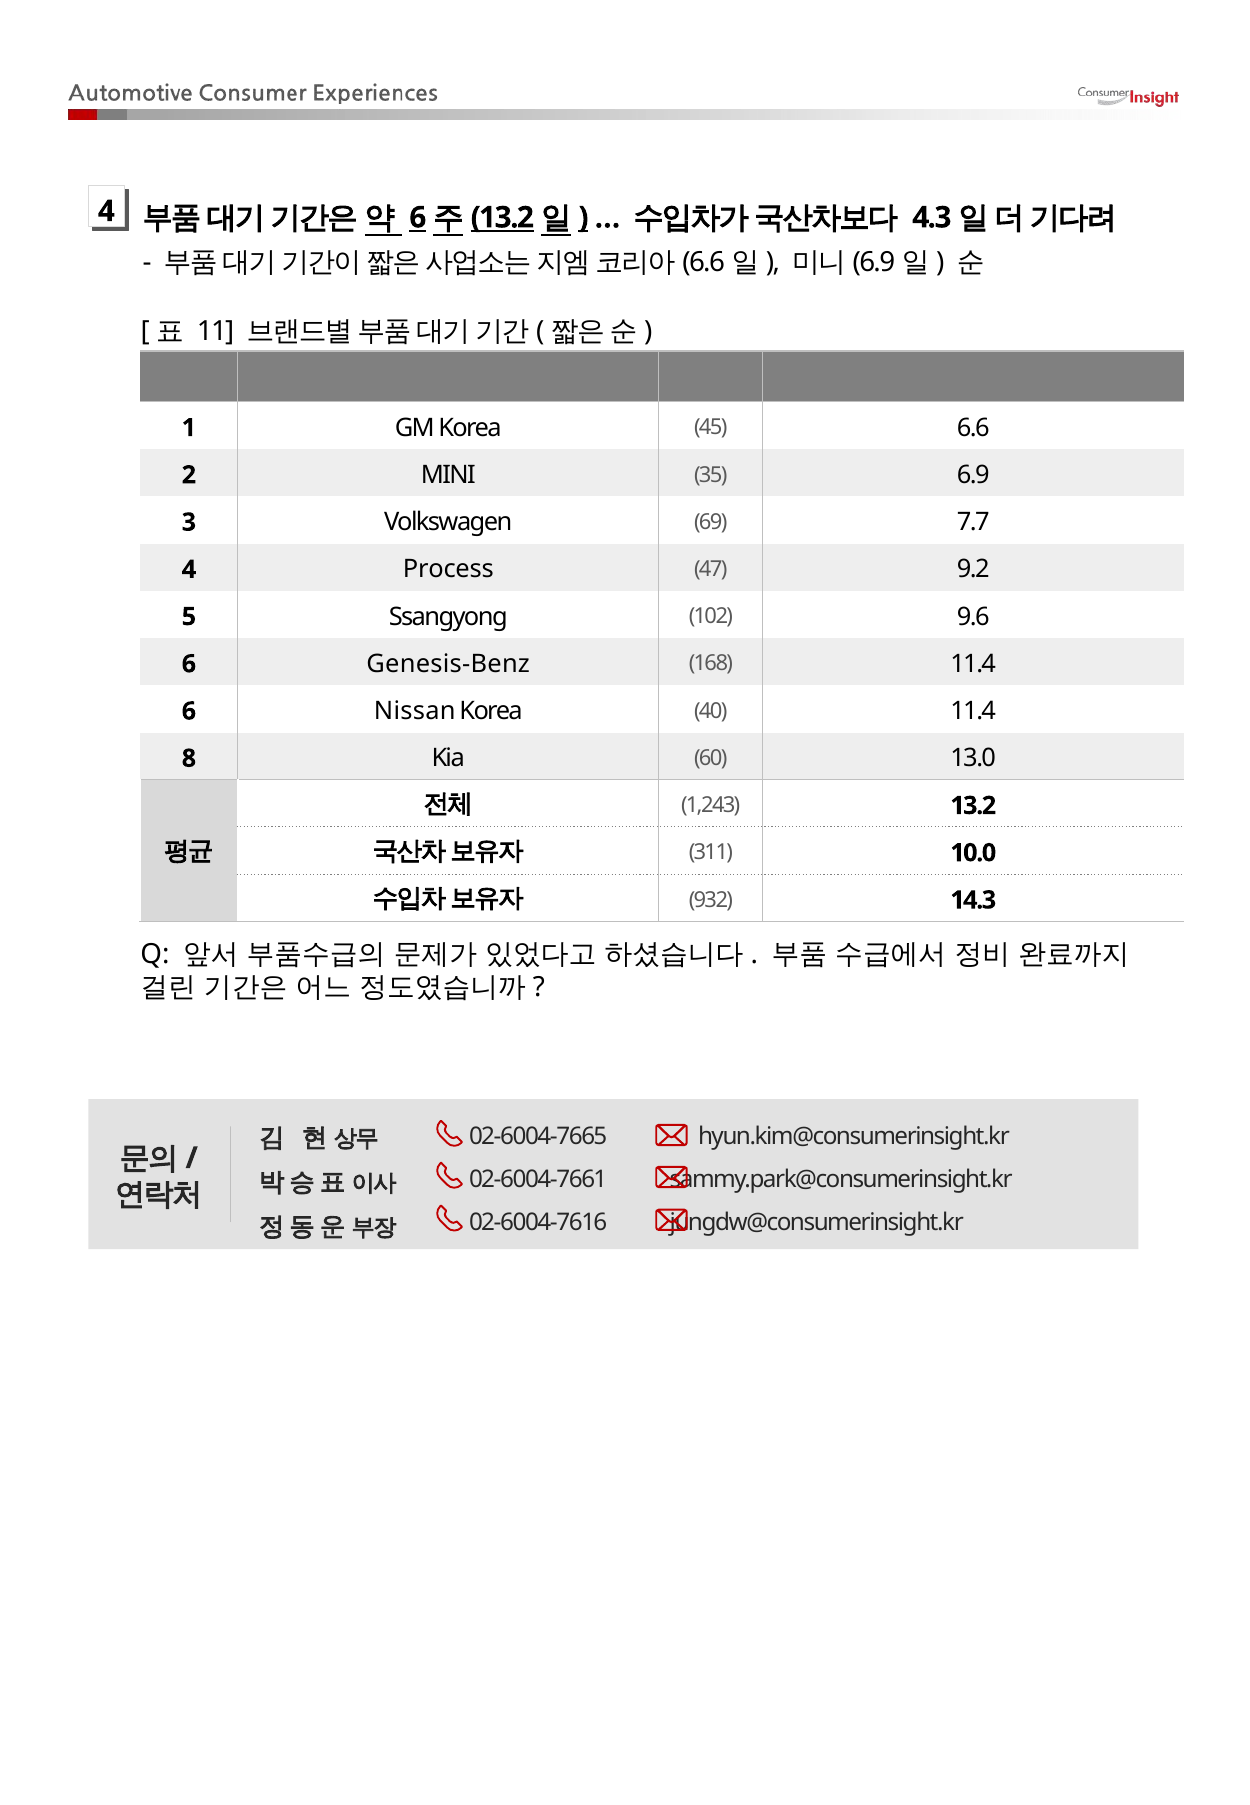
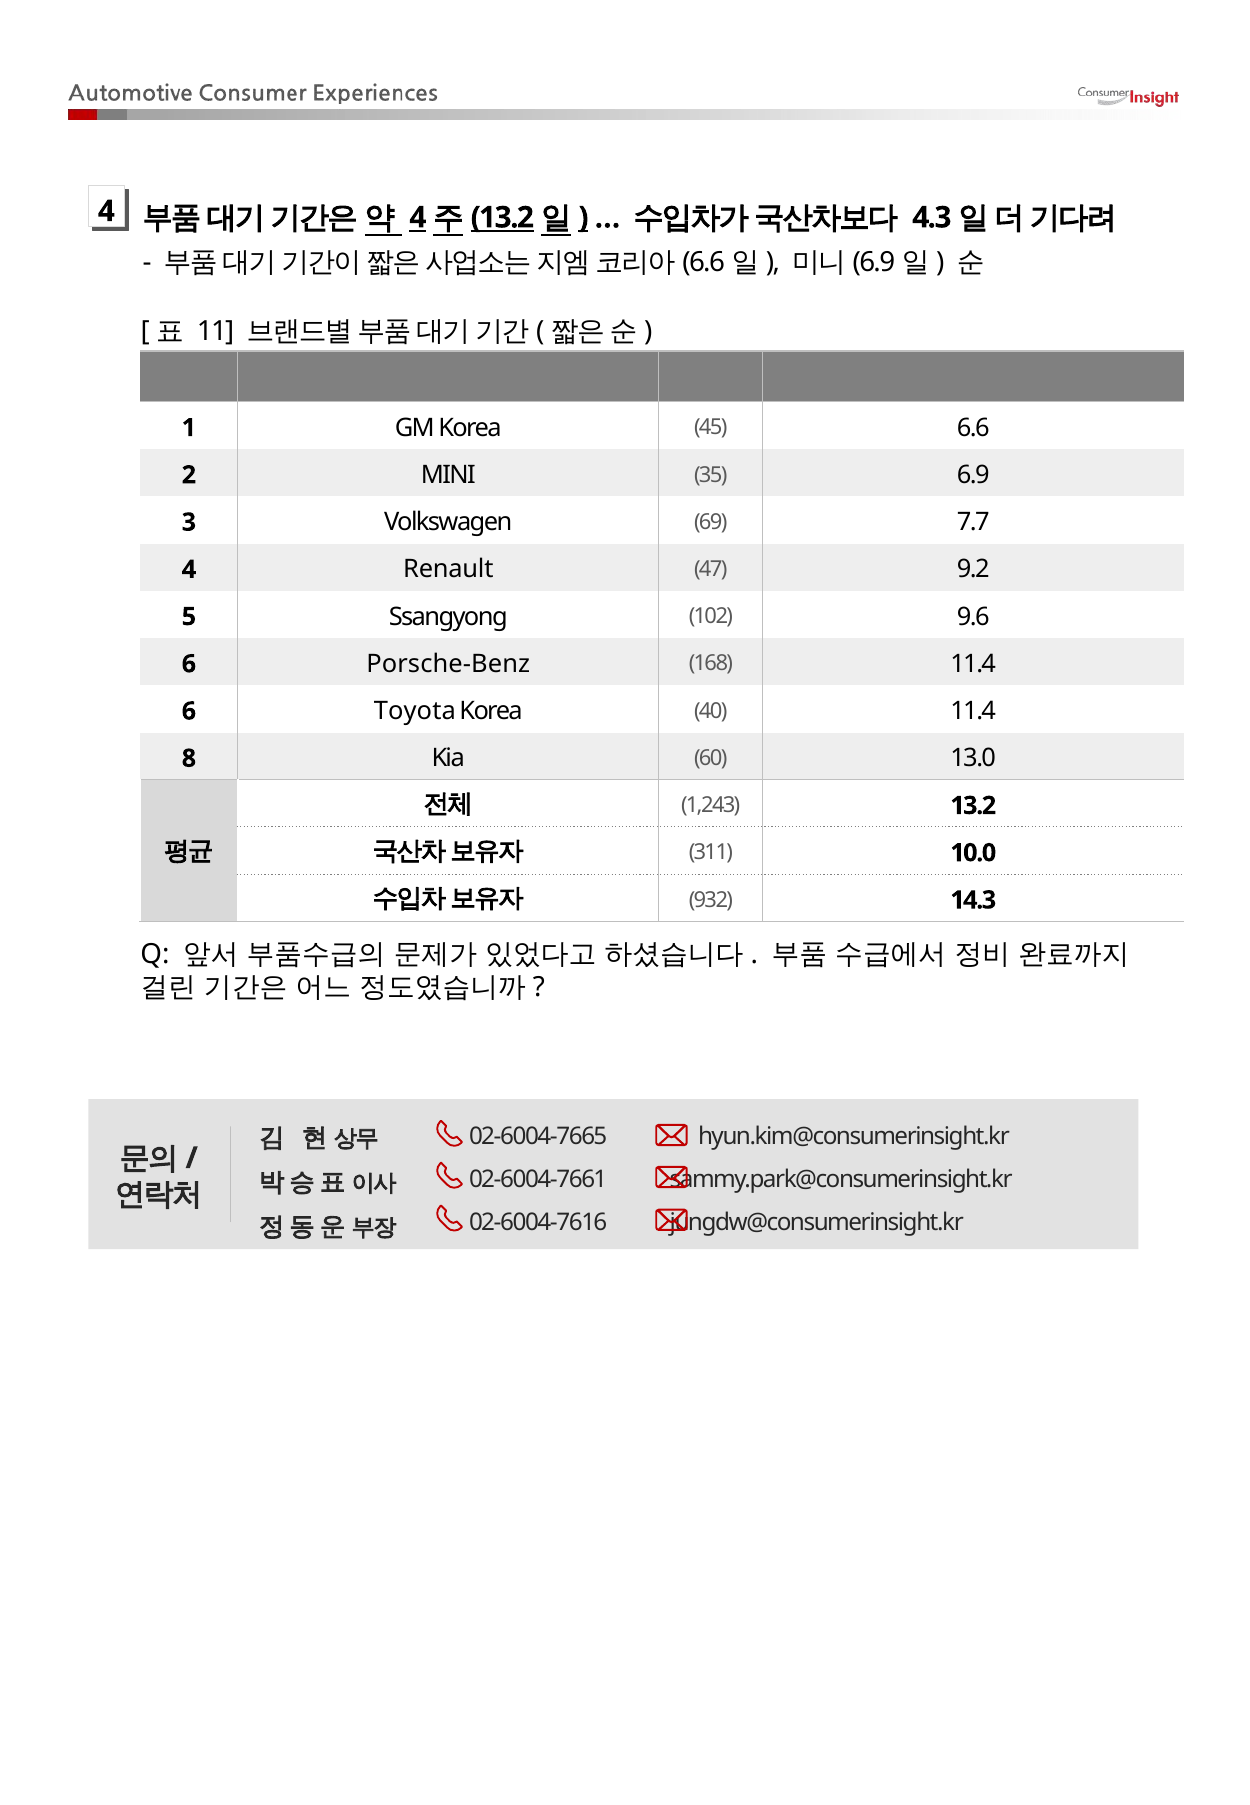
6 at (418, 218): 6 -> 4
Process: Process -> Renault
Genesis-Benz: Genesis-Benz -> Porsche-Benz
Nissan: Nissan -> Toyota
